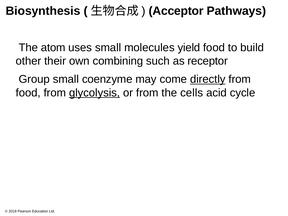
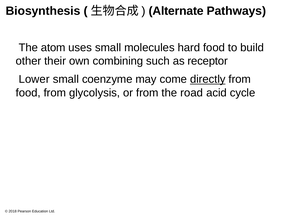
Acceptor: Acceptor -> Alternate
yield: yield -> hard
Group: Group -> Lower
glycolysis underline: present -> none
cells: cells -> road
